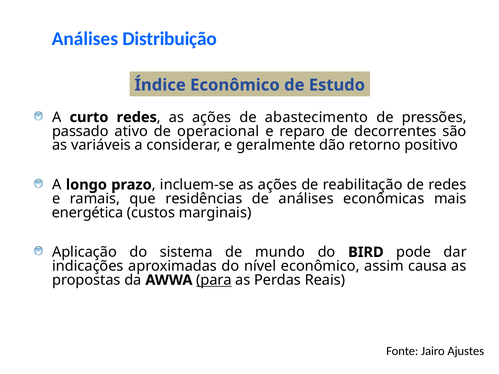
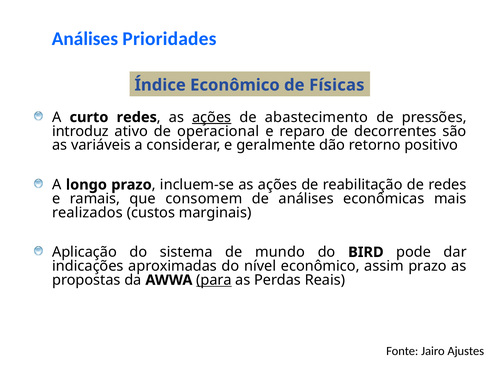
Distribuição: Distribuição -> Prioridades
Estudo: Estudo -> Físicas
ações at (212, 117) underline: none -> present
passado: passado -> introduz
residências: residências -> consomem
energética: energética -> realizados
assim causa: causa -> prazo
